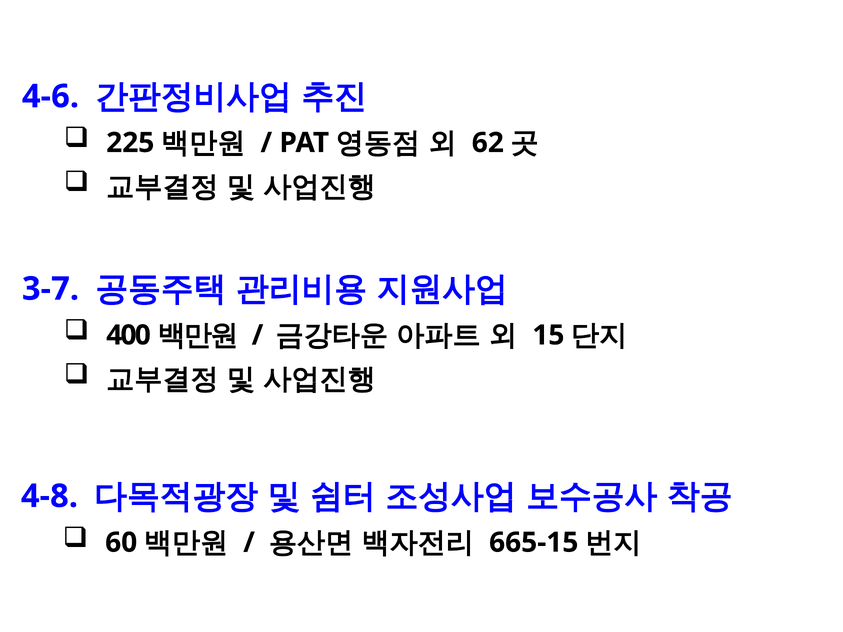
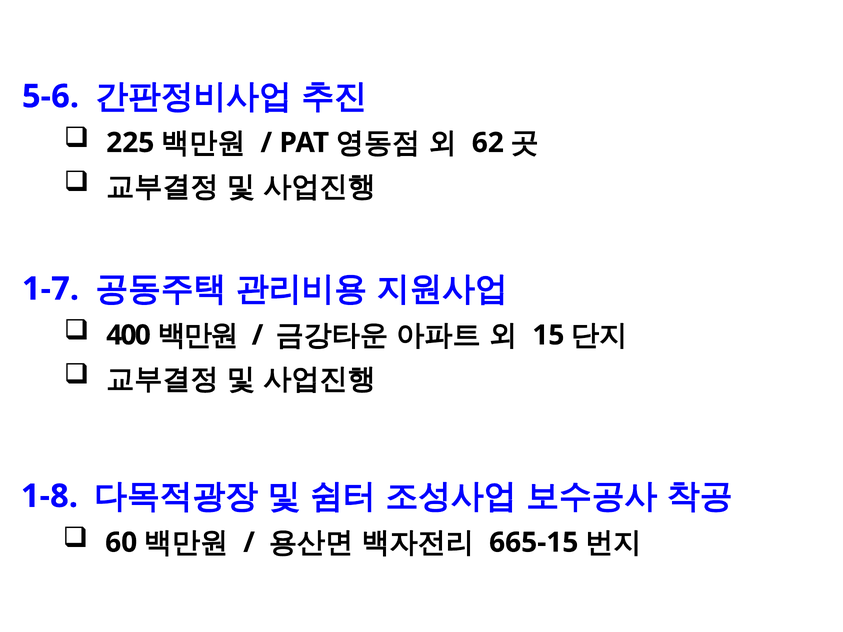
4-6: 4-6 -> 5-6
3-7: 3-7 -> 1-7
4-8: 4-8 -> 1-8
